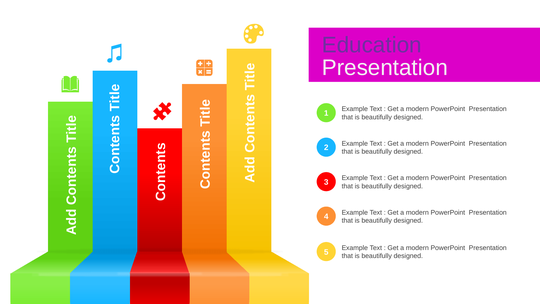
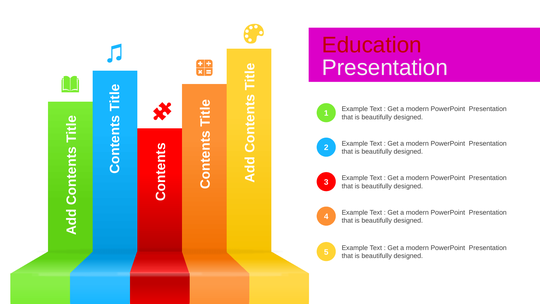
Education colour: purple -> red
